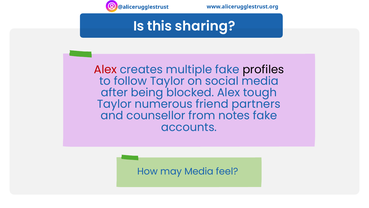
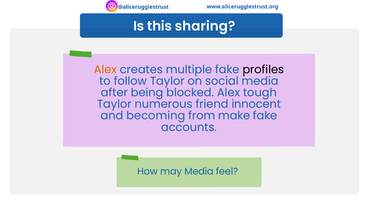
Alex at (105, 69) colour: red -> orange
partners: partners -> innocent
counsellor: counsellor -> becoming
notes: notes -> make
